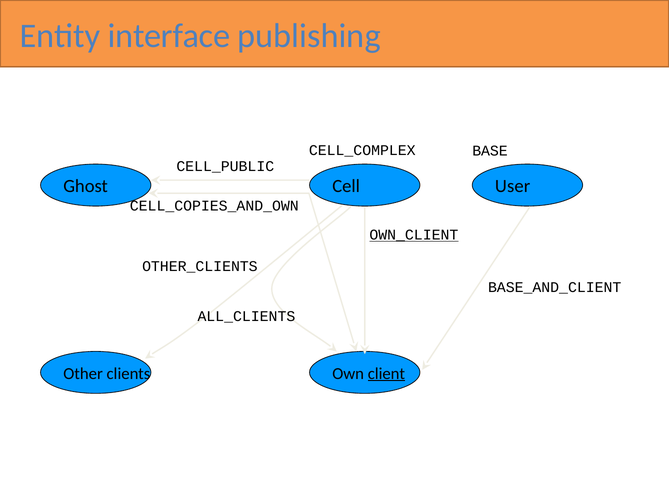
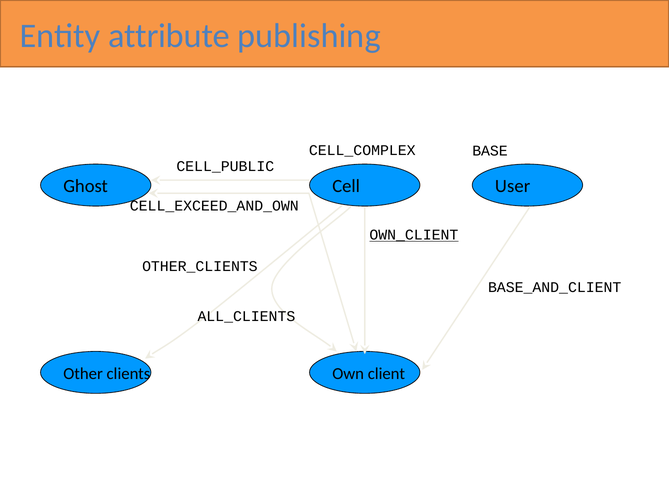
interface: interface -> attribute
CELL_COPIES_AND_OWN: CELL_COPIES_AND_OWN -> CELL_EXCEED_AND_OWN
client underline: present -> none
